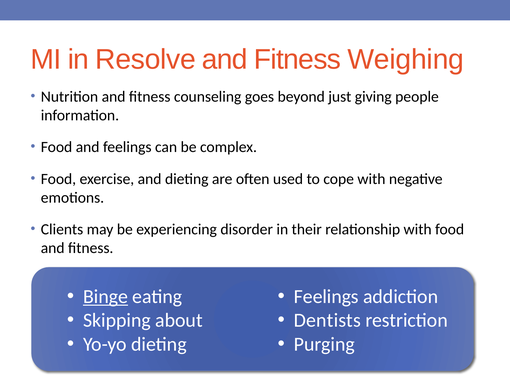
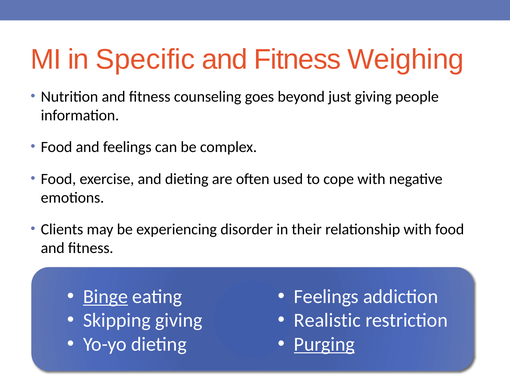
Resolve: Resolve -> Specific
Skipping about: about -> giving
Dentists: Dentists -> Realistic
Purging underline: none -> present
